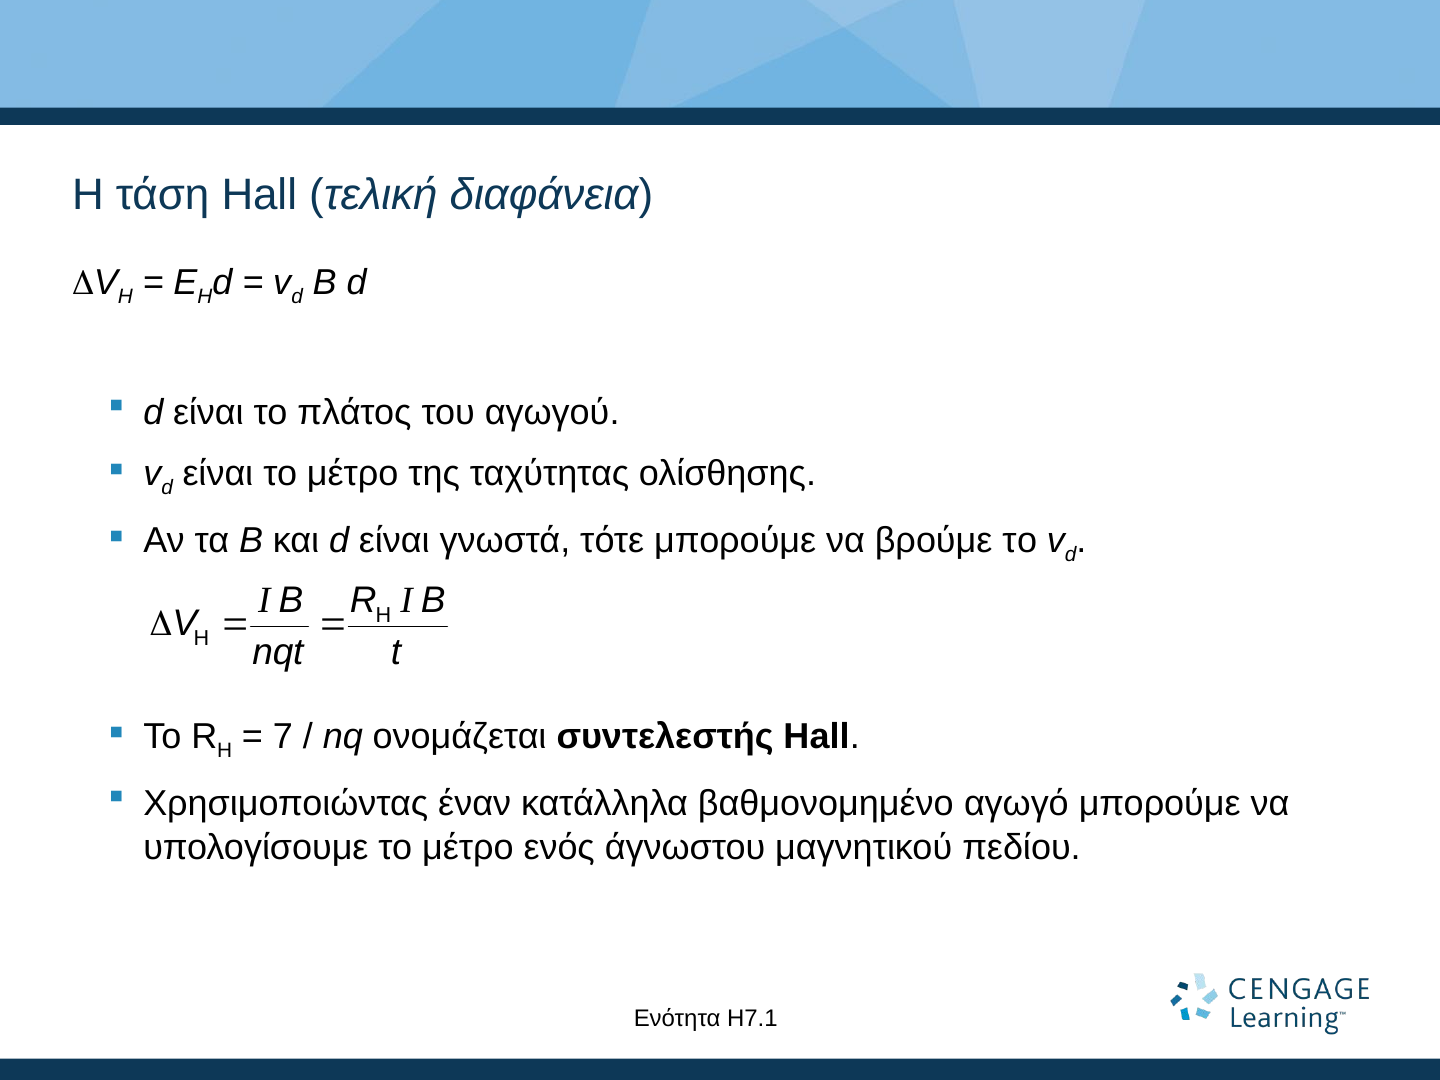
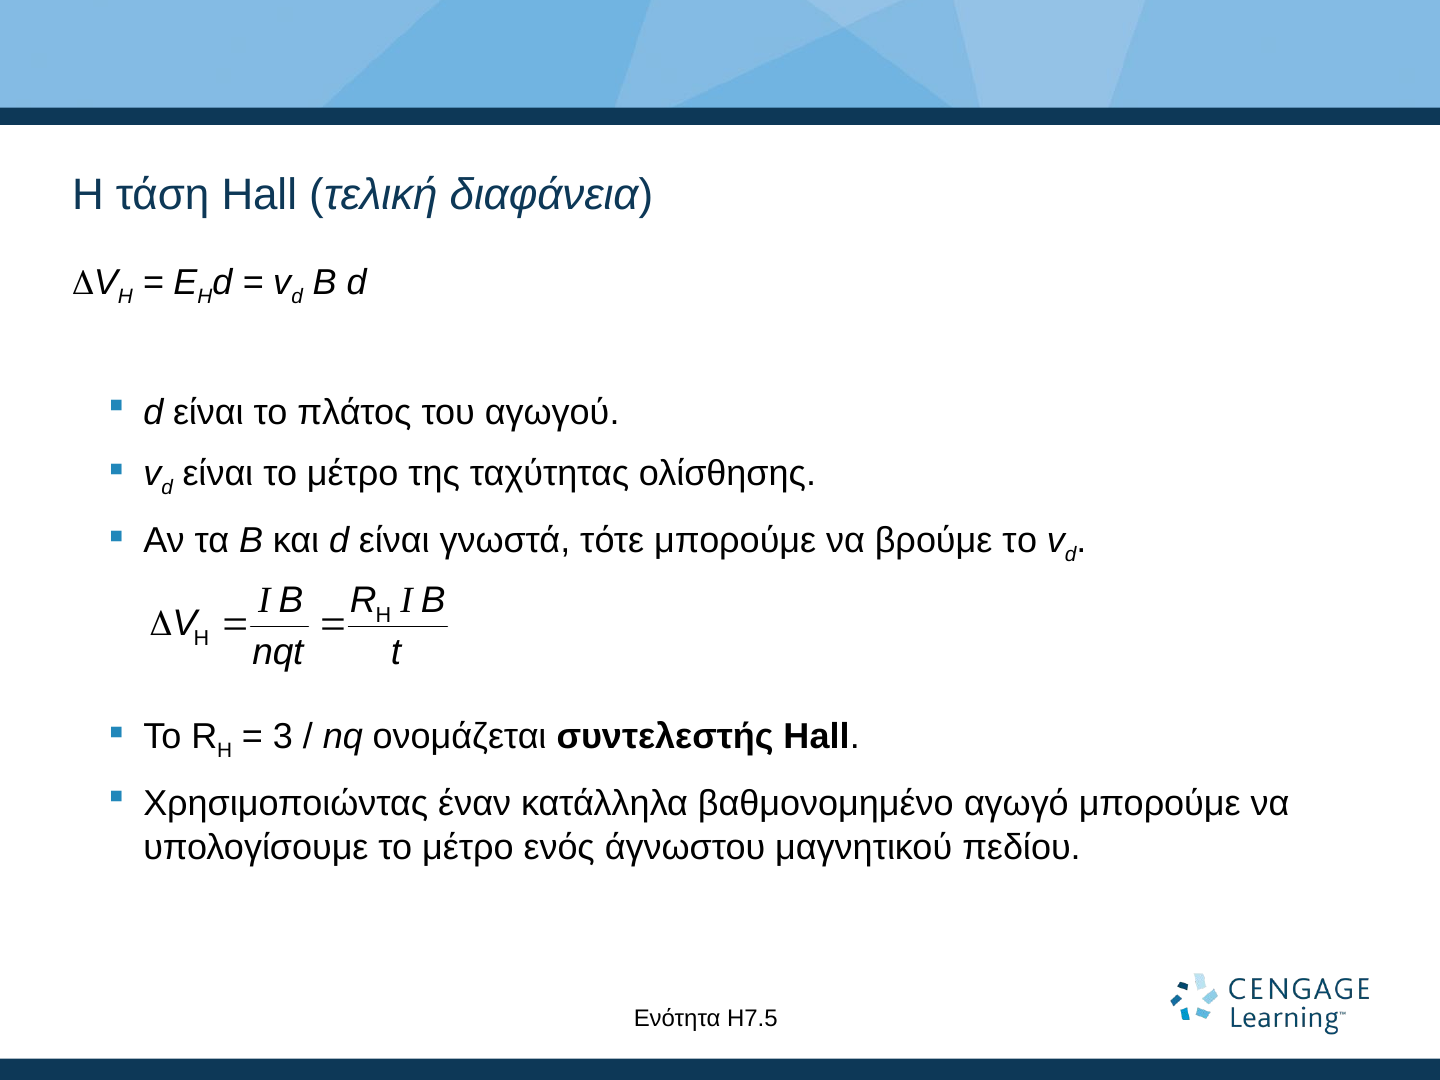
7: 7 -> 3
Η7.1: Η7.1 -> Η7.5
